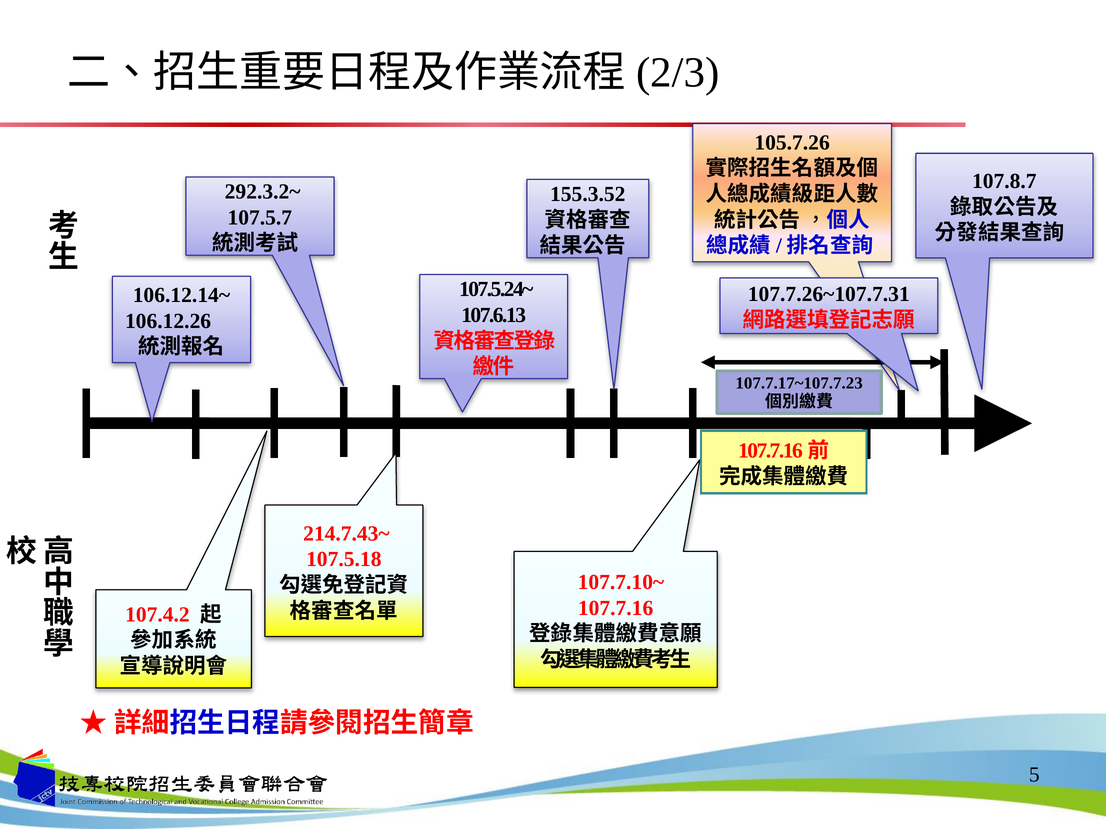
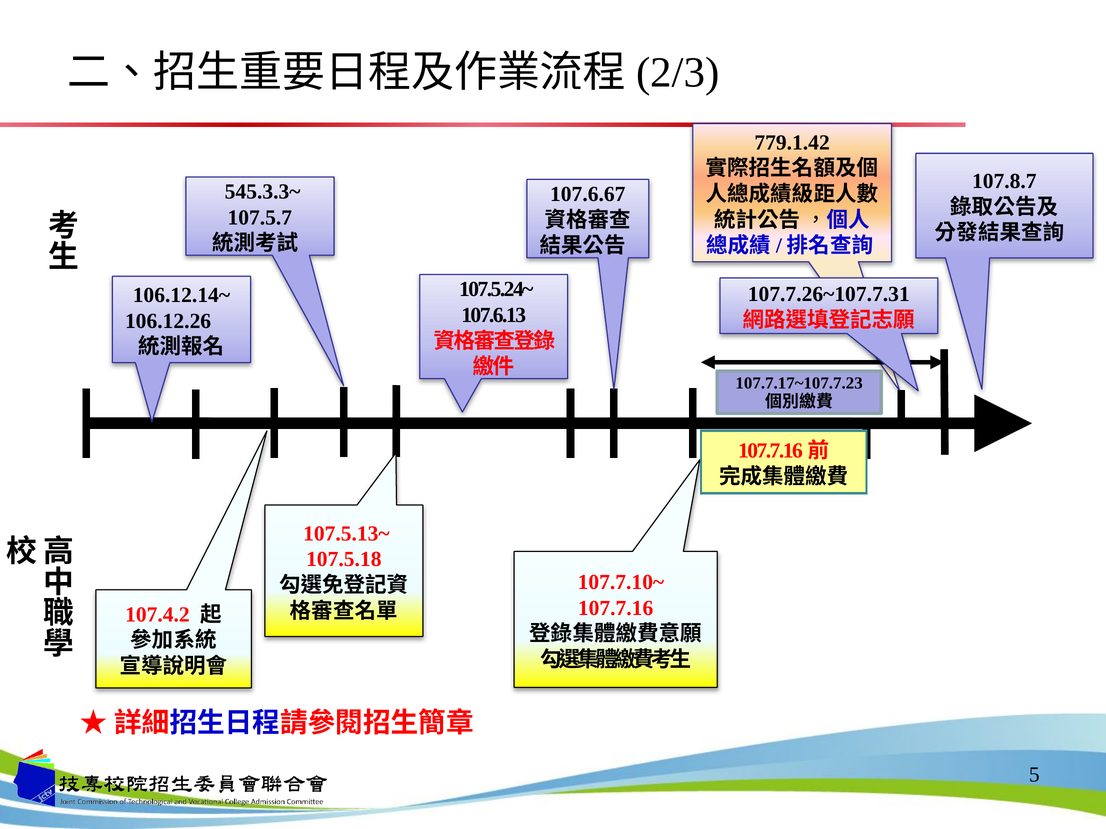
105.7.26: 105.7.26 -> 779.1.42
292.3.2~: 292.3.2~ -> 545.3.3~
155.3.52: 155.3.52 -> 107.6.67
214.7.43~: 214.7.43~ -> 107.5.13~
